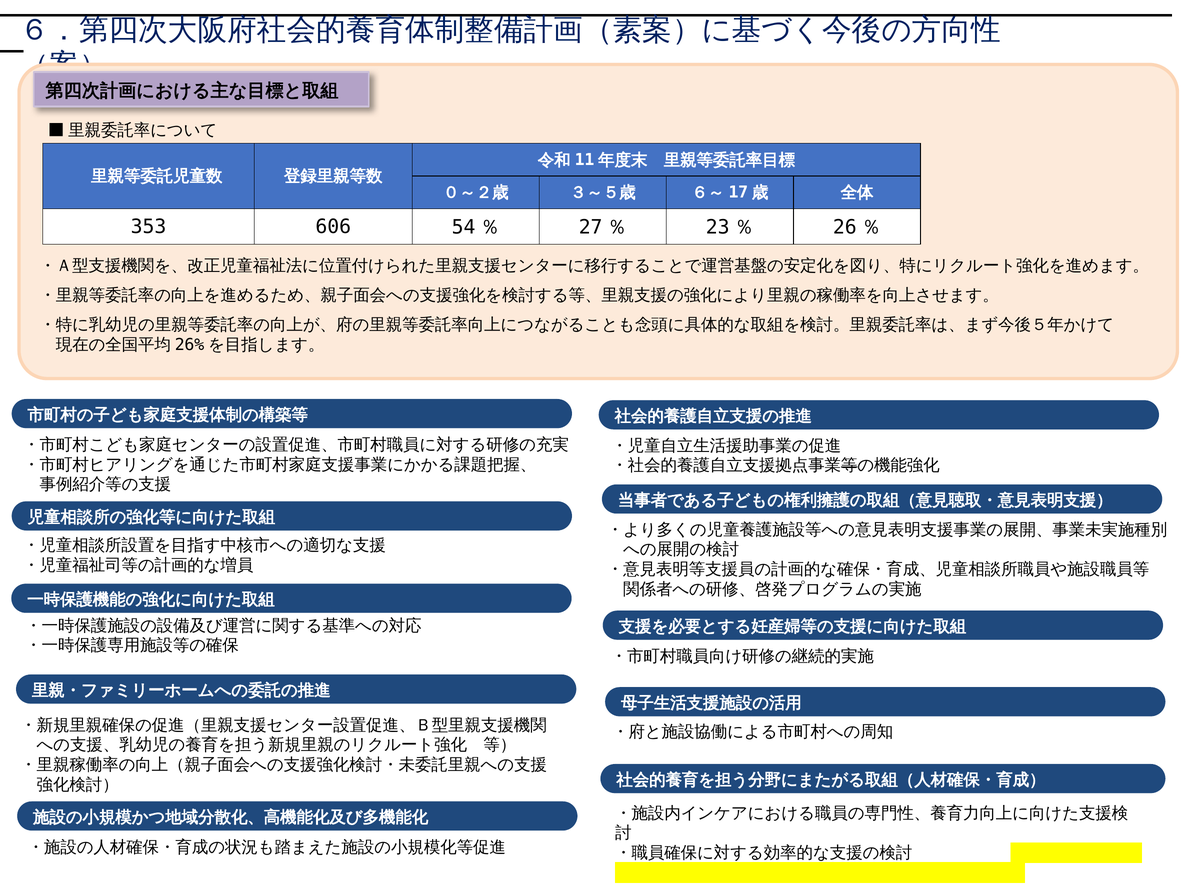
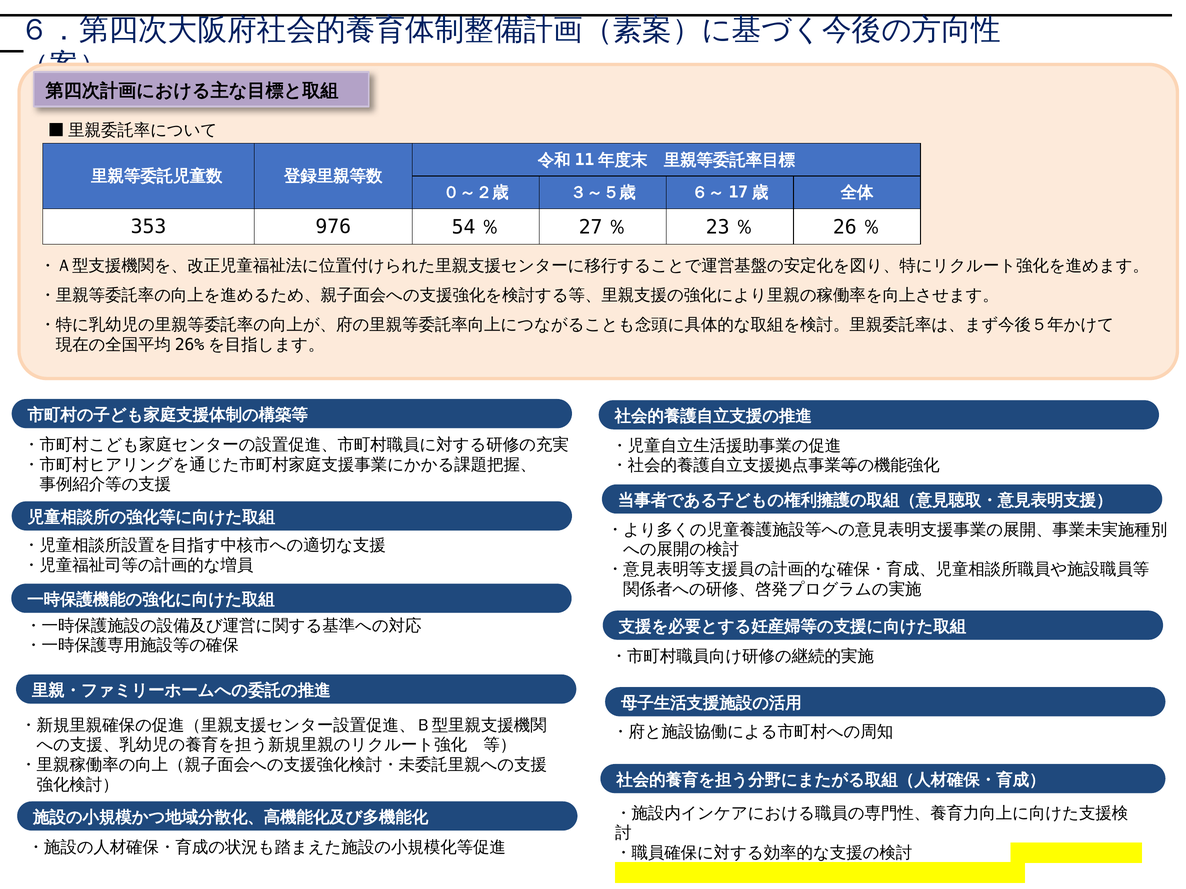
606: 606 -> 976
